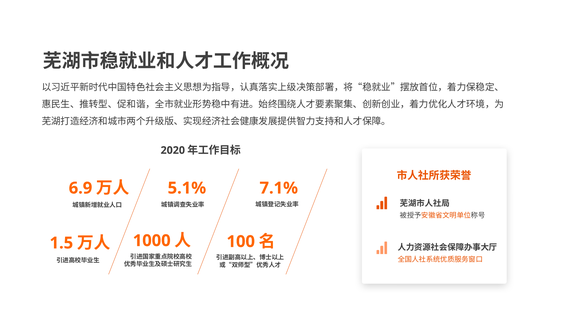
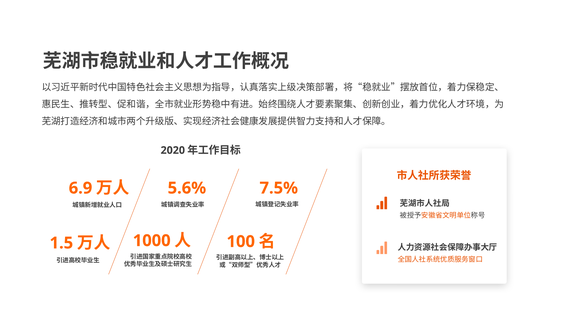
5.1%: 5.1% -> 5.6%
7.1%: 7.1% -> 7.5%
